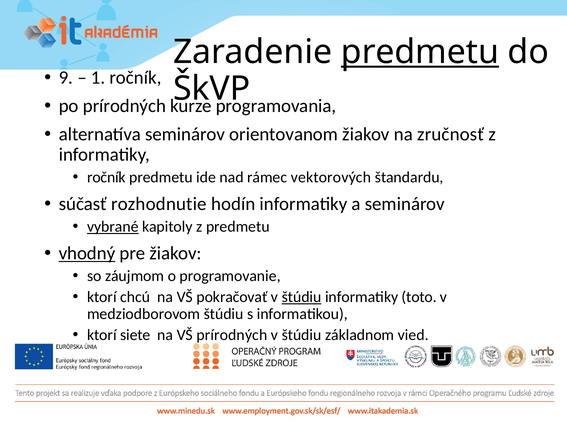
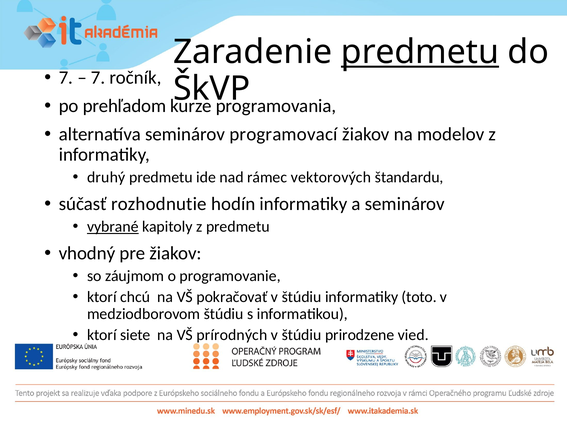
9 at (66, 77): 9 -> 7
1 at (98, 77): 1 -> 7
po prírodných: prírodných -> prehľadom
orientovanom: orientovanom -> programovací
zručnosť: zručnosť -> modelov
ročník at (106, 177): ročník -> druhý
vhodný underline: present -> none
štúdiu at (302, 296) underline: present -> none
základnom: základnom -> prirodzene
